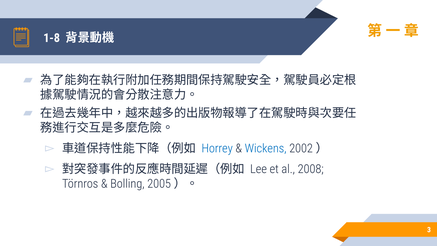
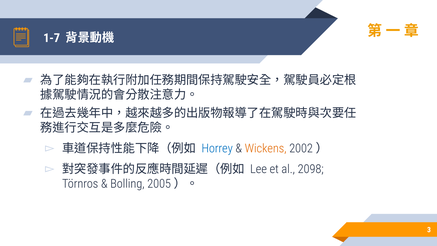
1-8: 1-8 -> 1-7
Wickens colour: blue -> orange
2008: 2008 -> 2098
